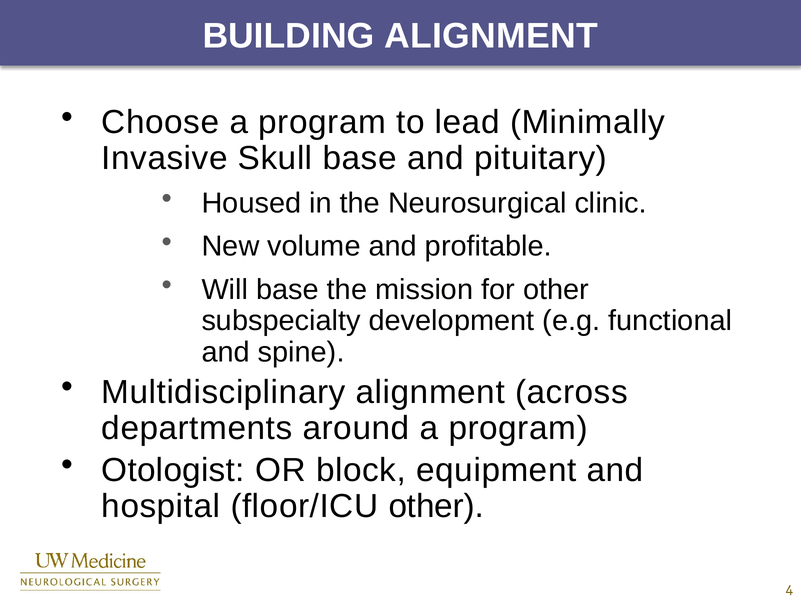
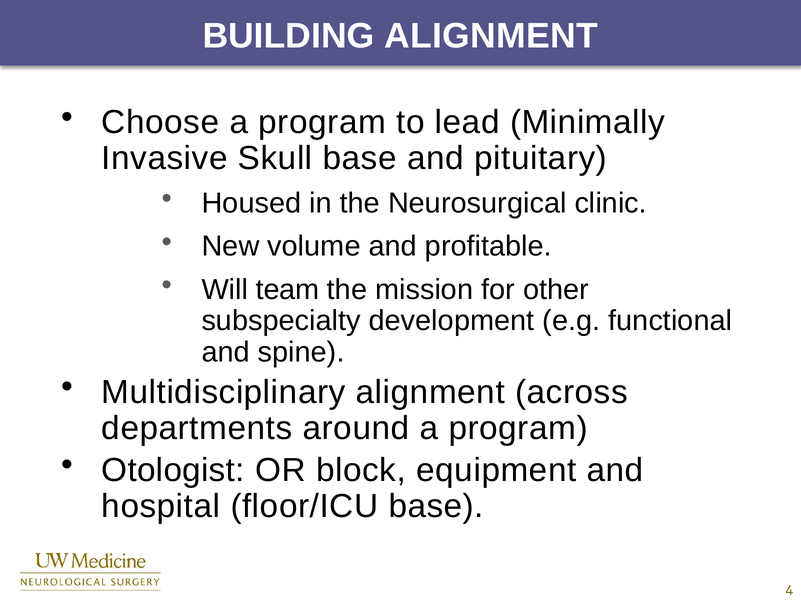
Will base: base -> team
floor/ICU other: other -> base
